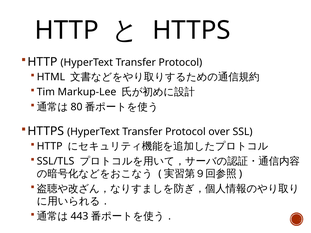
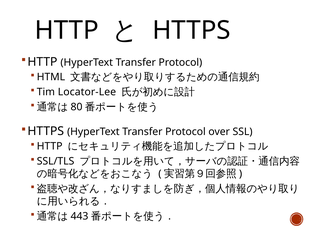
Markup-Lee: Markup-Lee -> Locator-Lee
